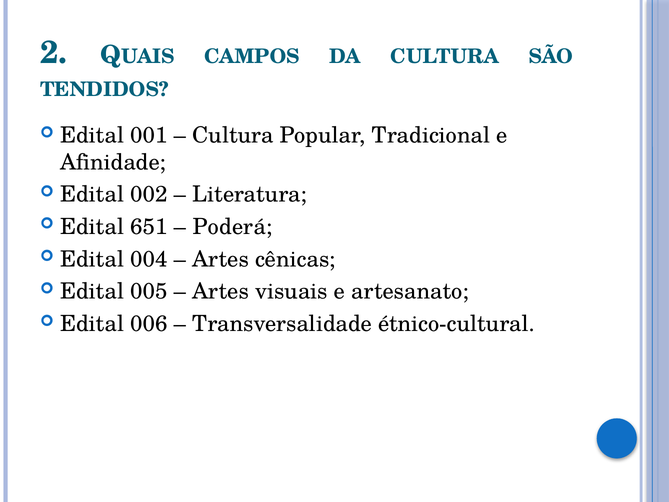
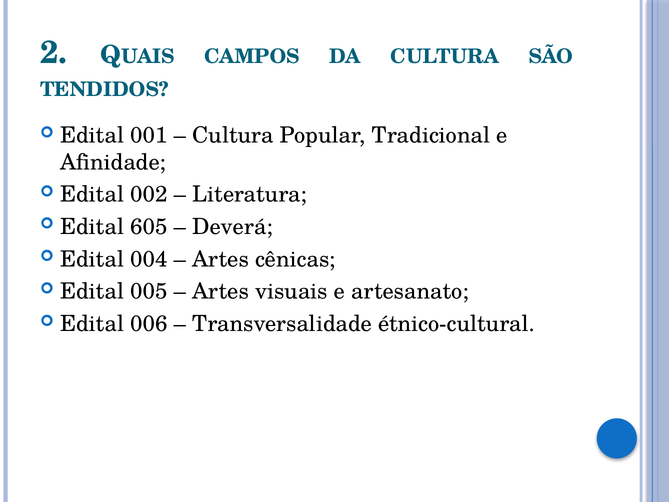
651: 651 -> 605
Poderá: Poderá -> Deverá
